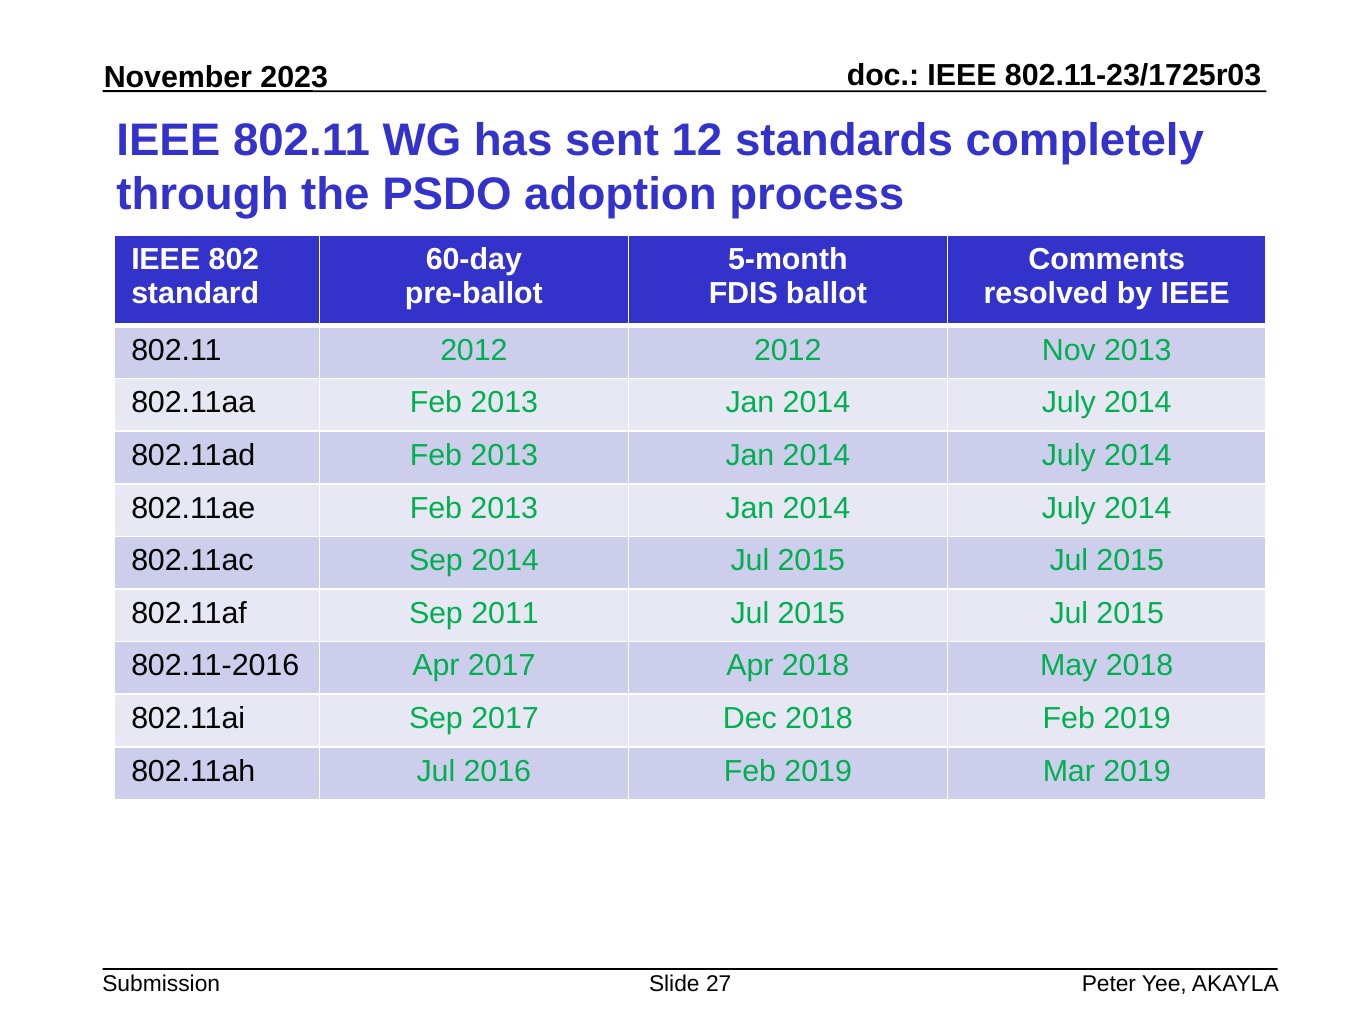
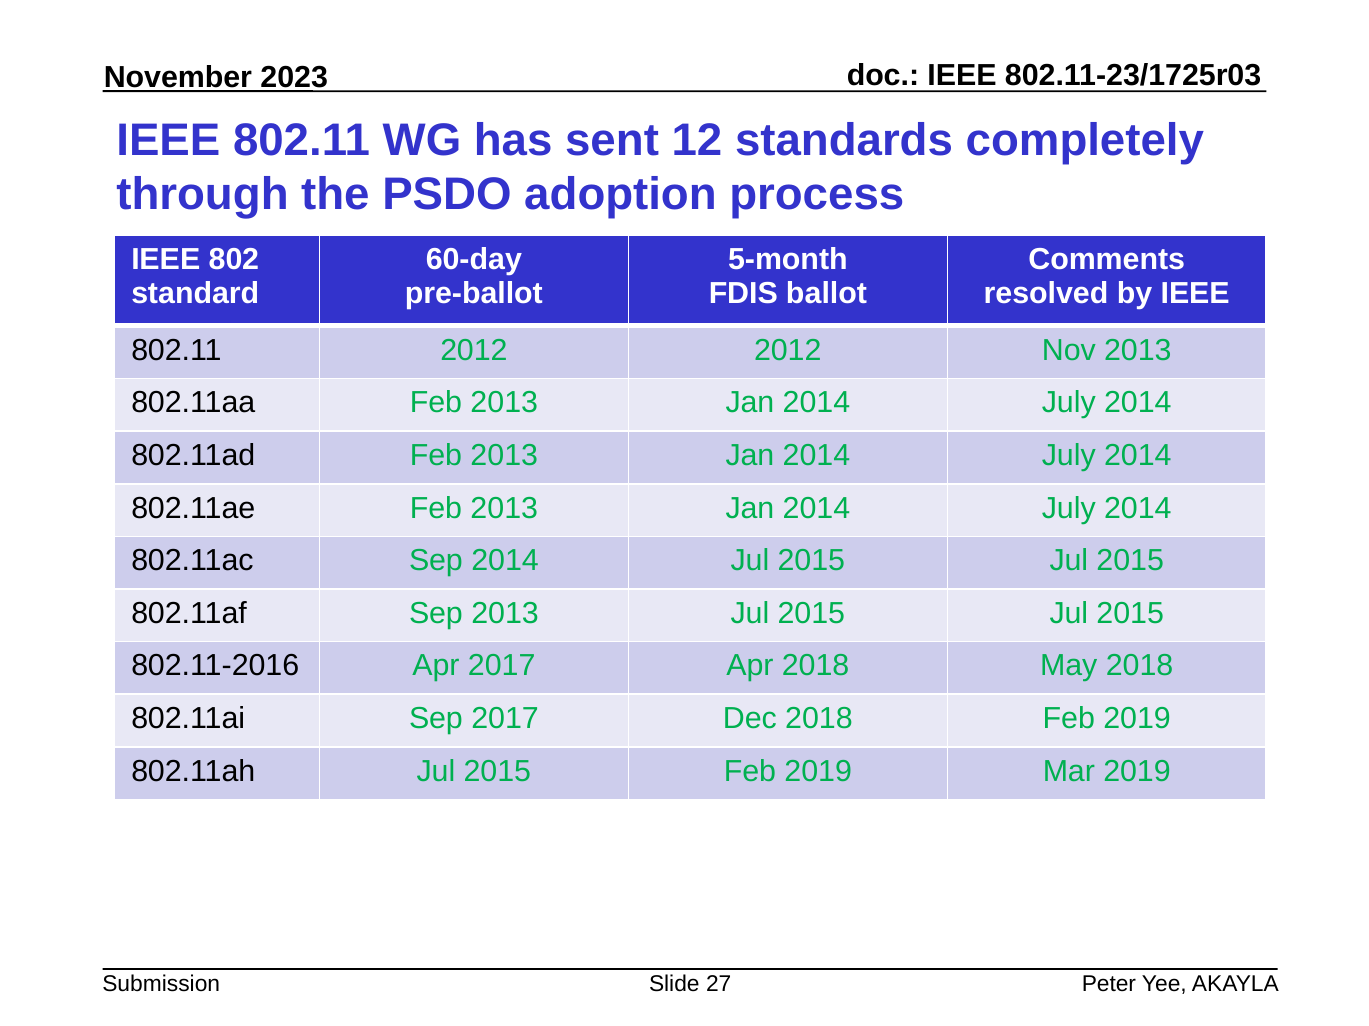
Sep 2011: 2011 -> 2013
802.11ah Jul 2016: 2016 -> 2015
